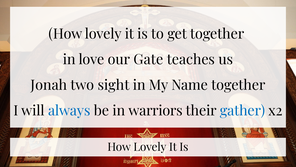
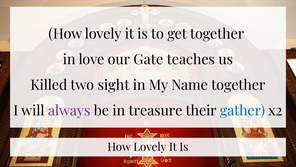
Jonah: Jonah -> Killed
always colour: blue -> purple
warriors: warriors -> treasure
